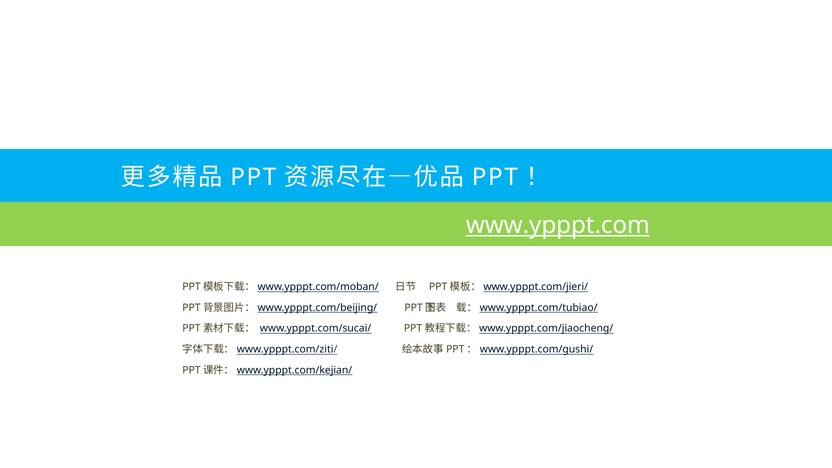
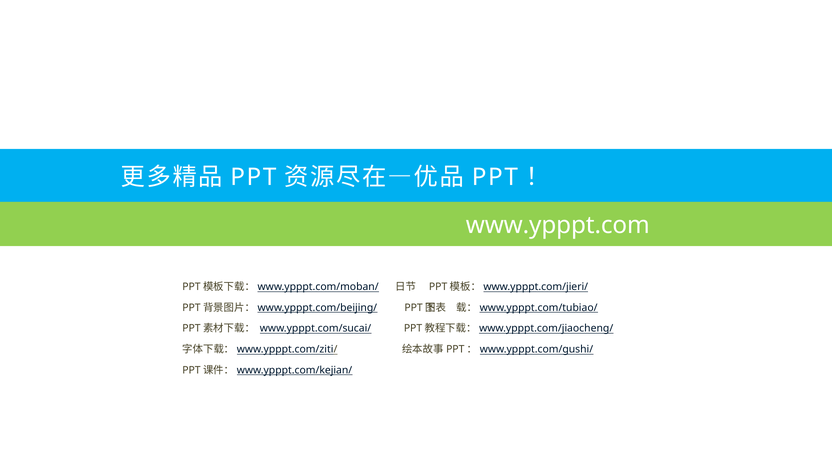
www.ypppt.com underline: present -> none
